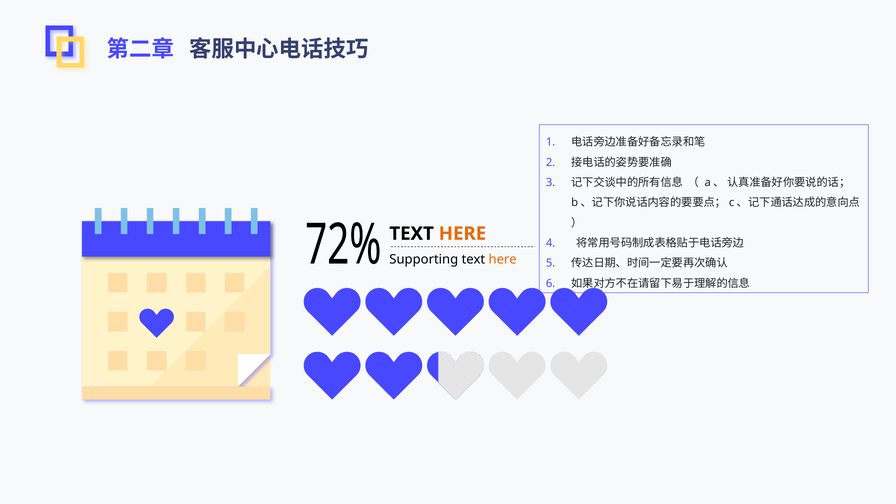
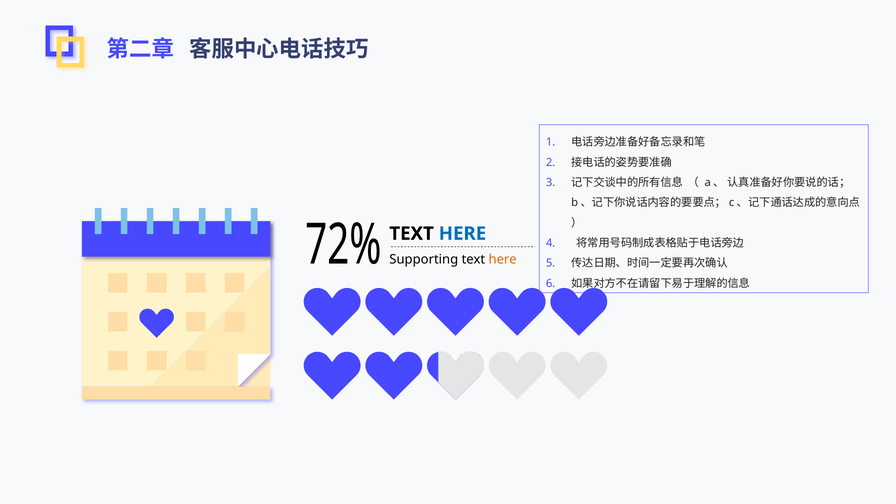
HERE at (462, 234) colour: orange -> blue
